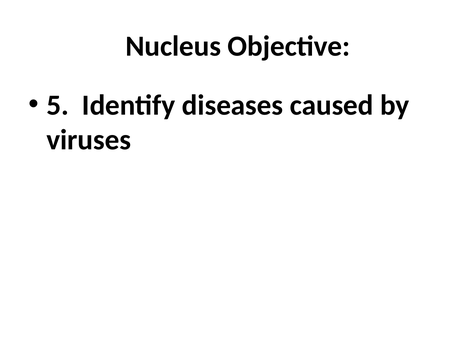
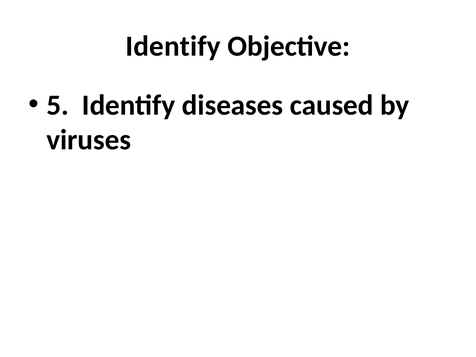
Nucleus at (173, 46): Nucleus -> Identify
